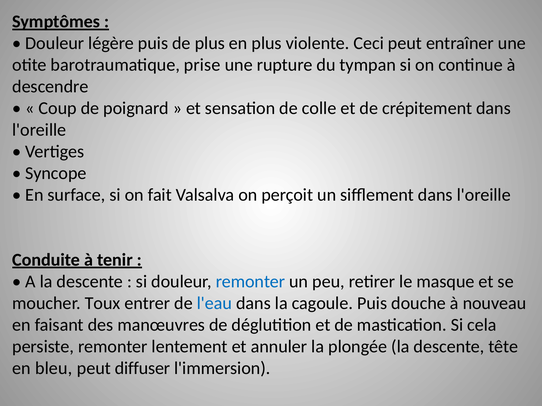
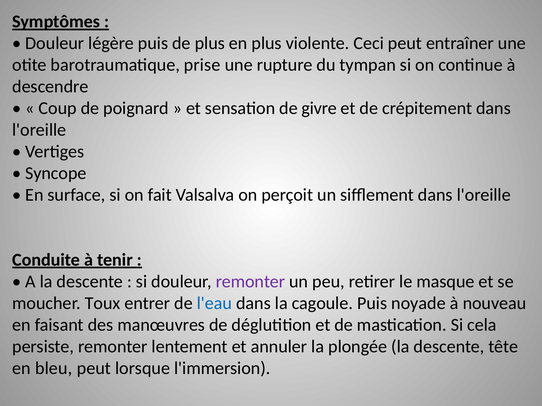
colle: colle -> givre
remonter at (250, 282) colour: blue -> purple
douche: douche -> noyade
diffuser: diffuser -> lorsque
